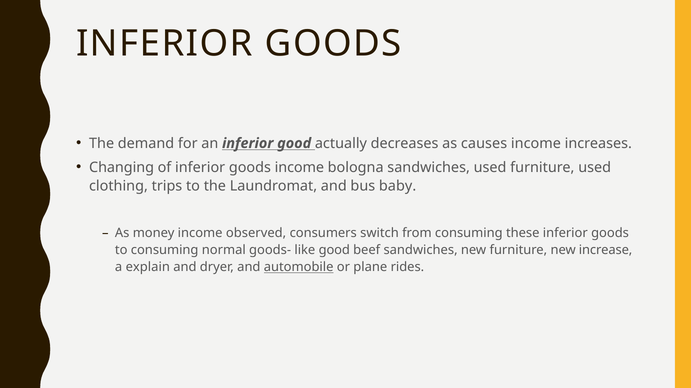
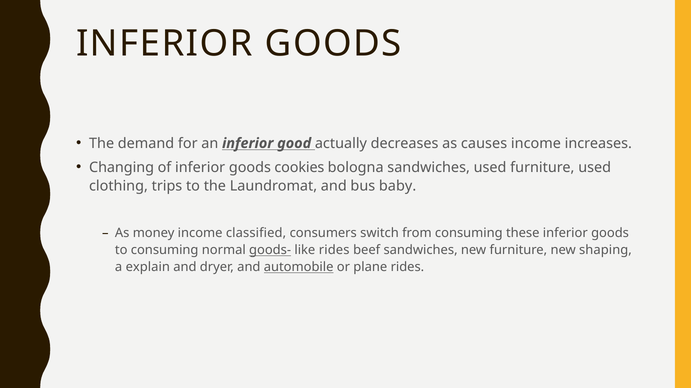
goods income: income -> cookies
observed: observed -> classified
goods- underline: none -> present
like good: good -> rides
increase: increase -> shaping
